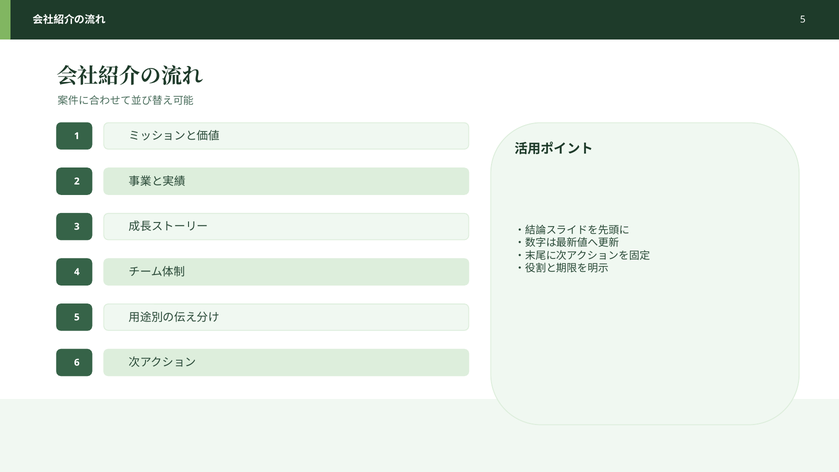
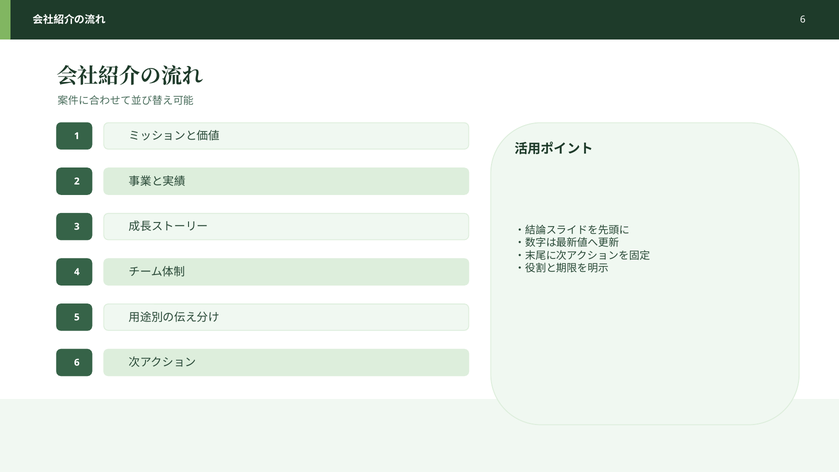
5 at (803, 20): 5 -> 6
